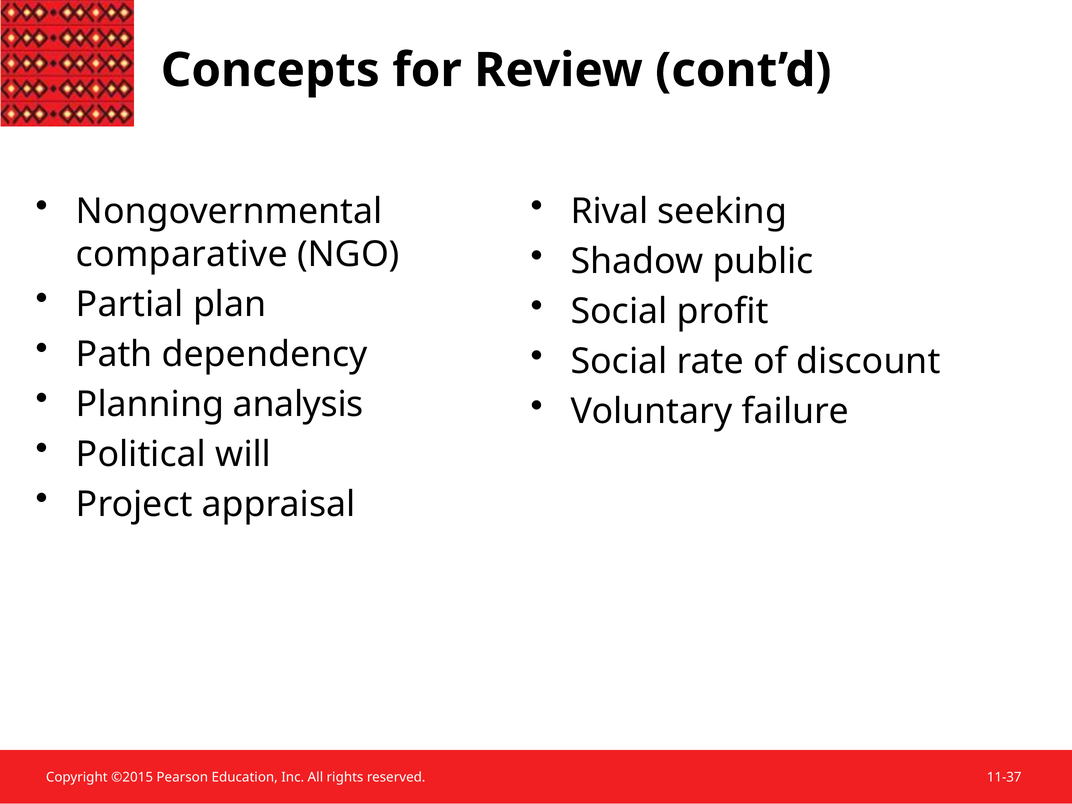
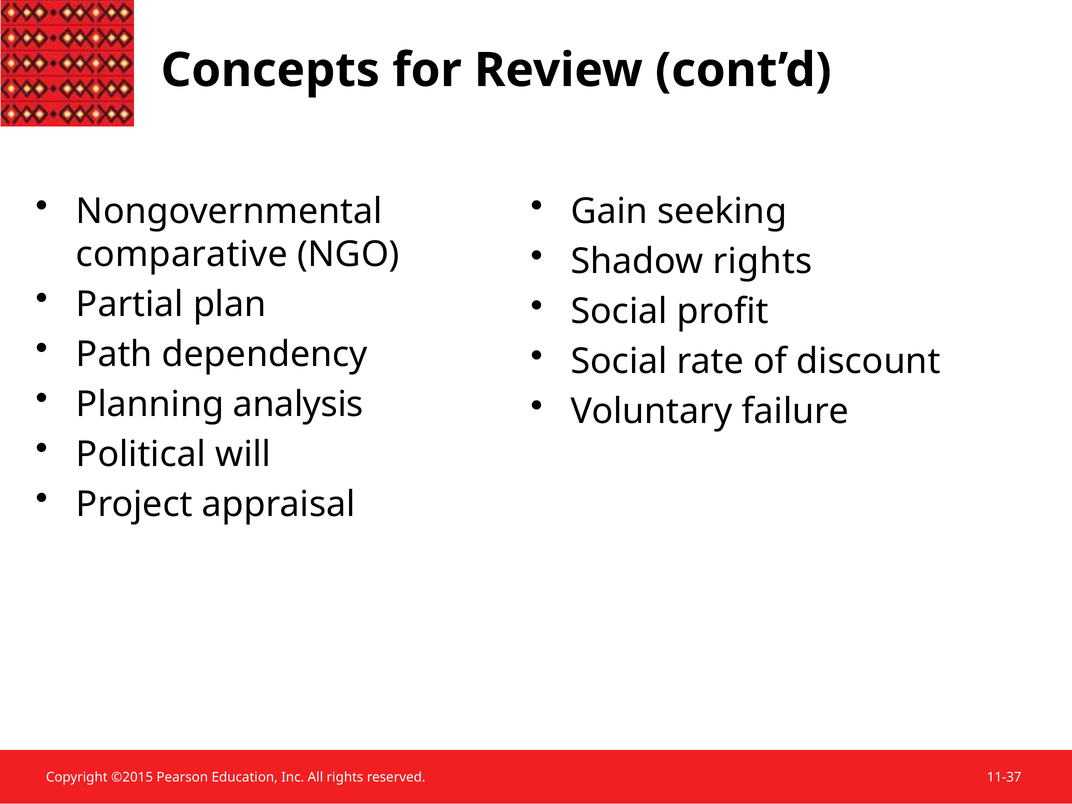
Rival: Rival -> Gain
Shadow public: public -> rights
